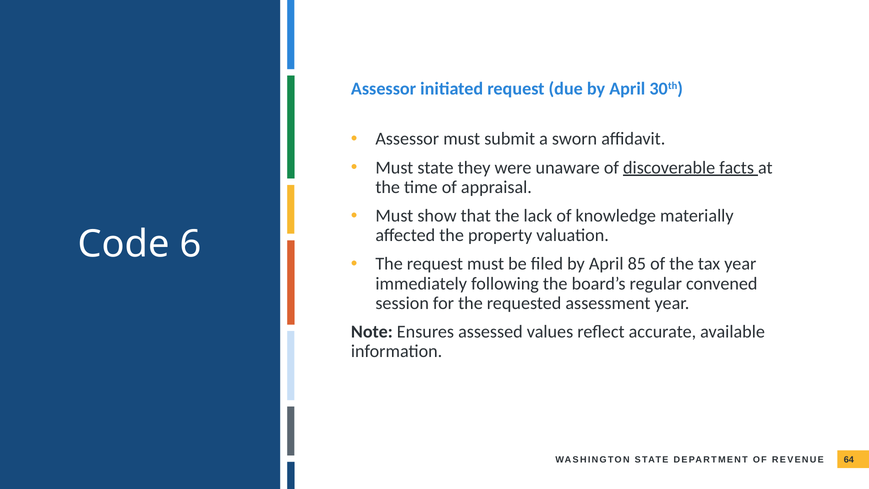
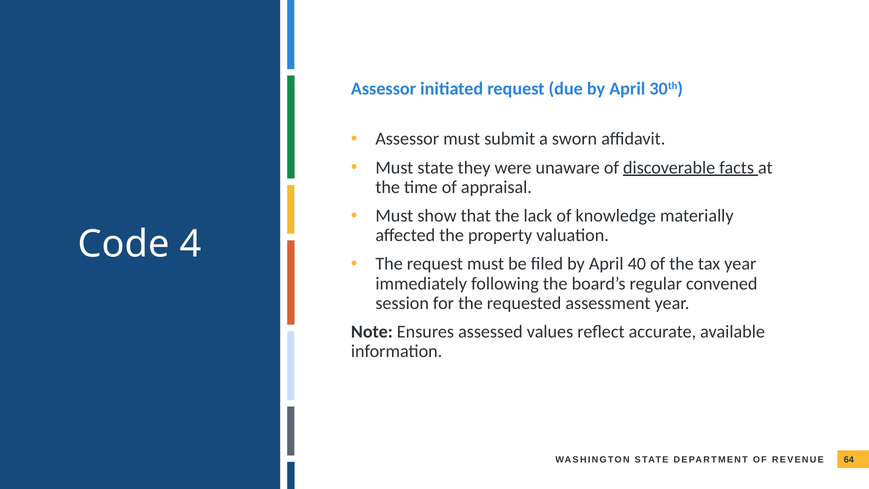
6: 6 -> 4
85: 85 -> 40
